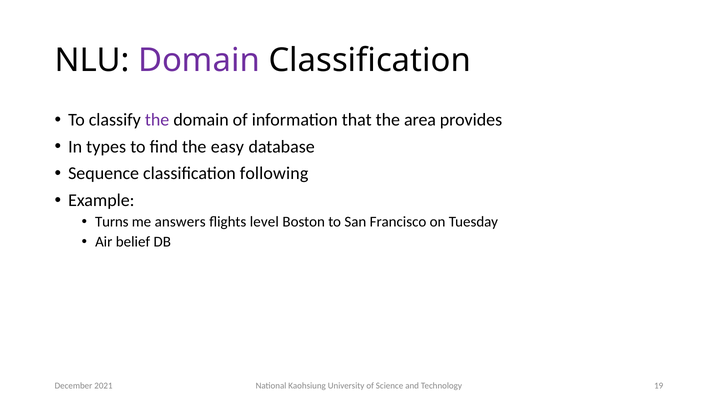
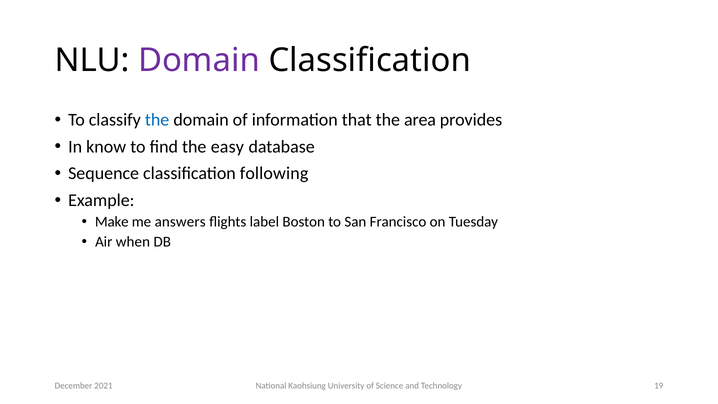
the at (157, 120) colour: purple -> blue
types: types -> know
Turns: Turns -> Make
level: level -> label
belief: belief -> when
